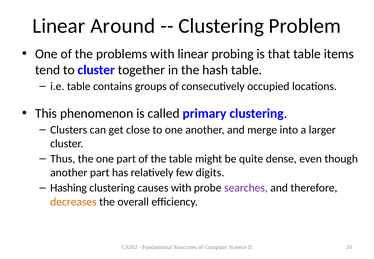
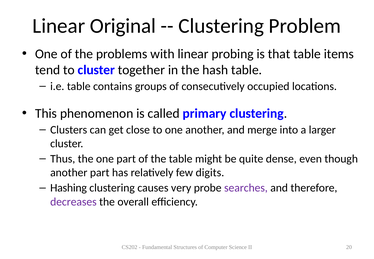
Around: Around -> Original
causes with: with -> very
decreases colour: orange -> purple
